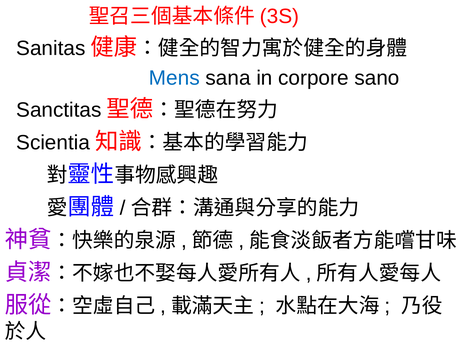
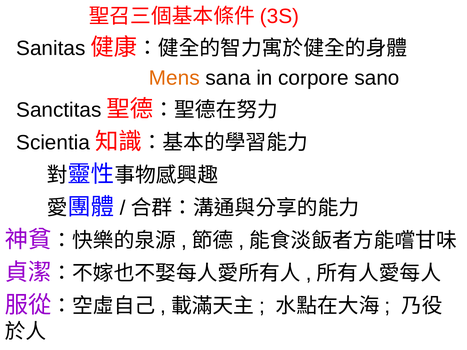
Mens colour: blue -> orange
